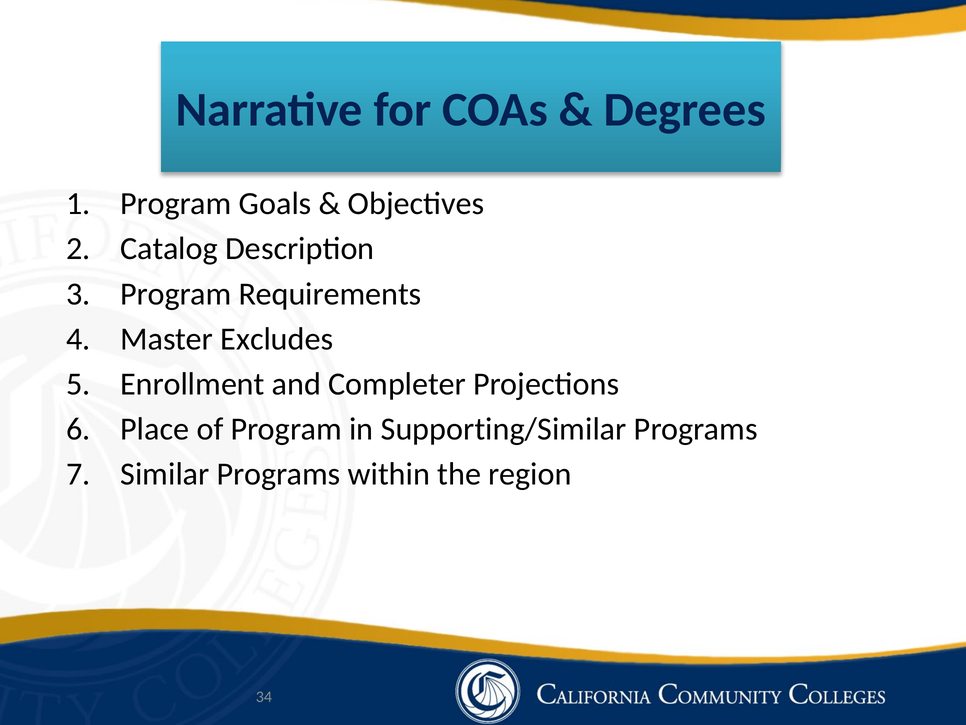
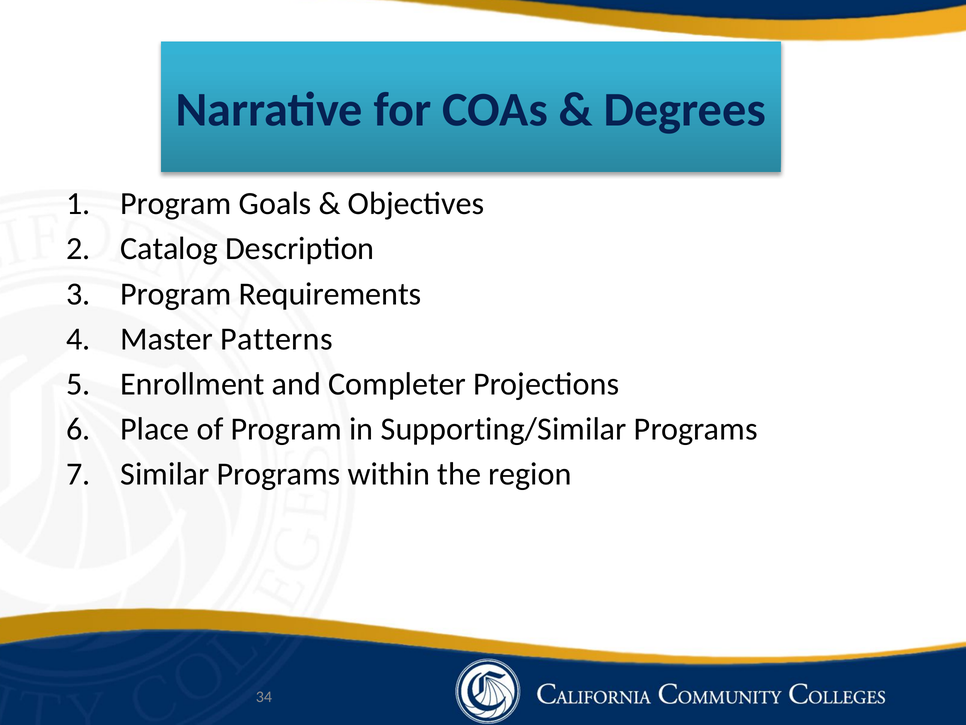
Excludes: Excludes -> Patterns
